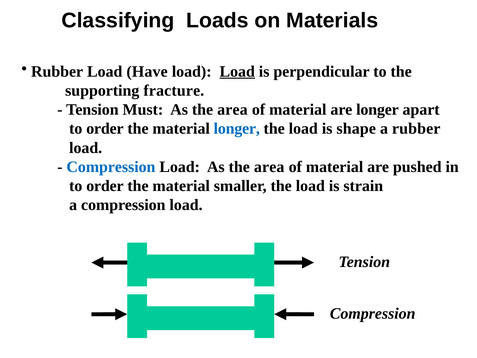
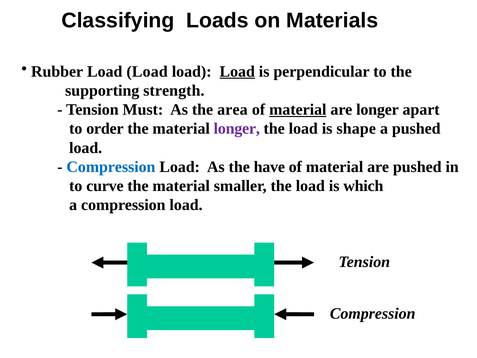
Have at (147, 71): Have -> Load
fracture: fracture -> strength
material at (298, 110) underline: none -> present
longer at (237, 129) colour: blue -> purple
a rubber: rubber -> pushed
Load As the area: area -> have
order at (105, 186): order -> curve
strain: strain -> which
